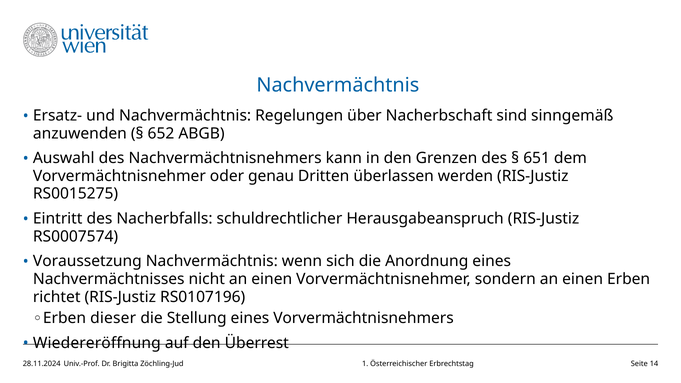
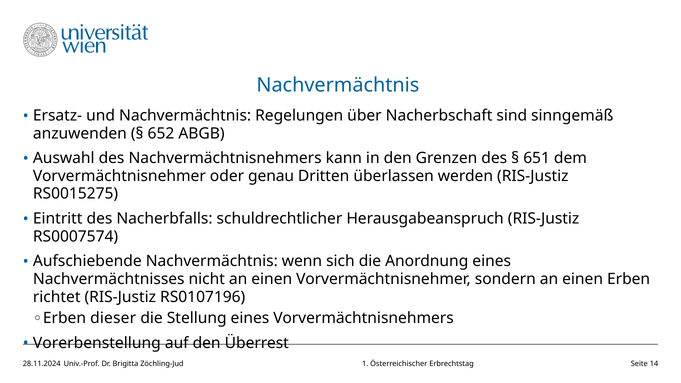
Voraussetzung: Voraussetzung -> Aufschiebende
Wiedereröffnung: Wiedereröffnung -> Vorerbenstellung
